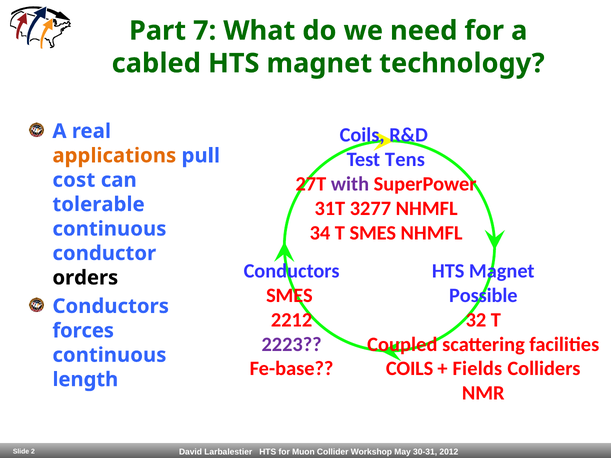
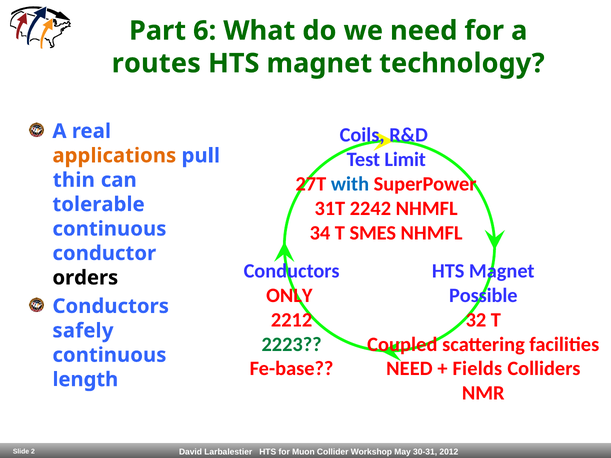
7: 7 -> 6
cabled: cabled -> routes
Tens: Tens -> Limit
with colour: purple -> blue
cost: cost -> thin
3277: 3277 -> 2242
SMES at (289, 296): SMES -> ONLY
forces: forces -> safely
2223 colour: purple -> green
COILS at (410, 369): COILS -> NEED
